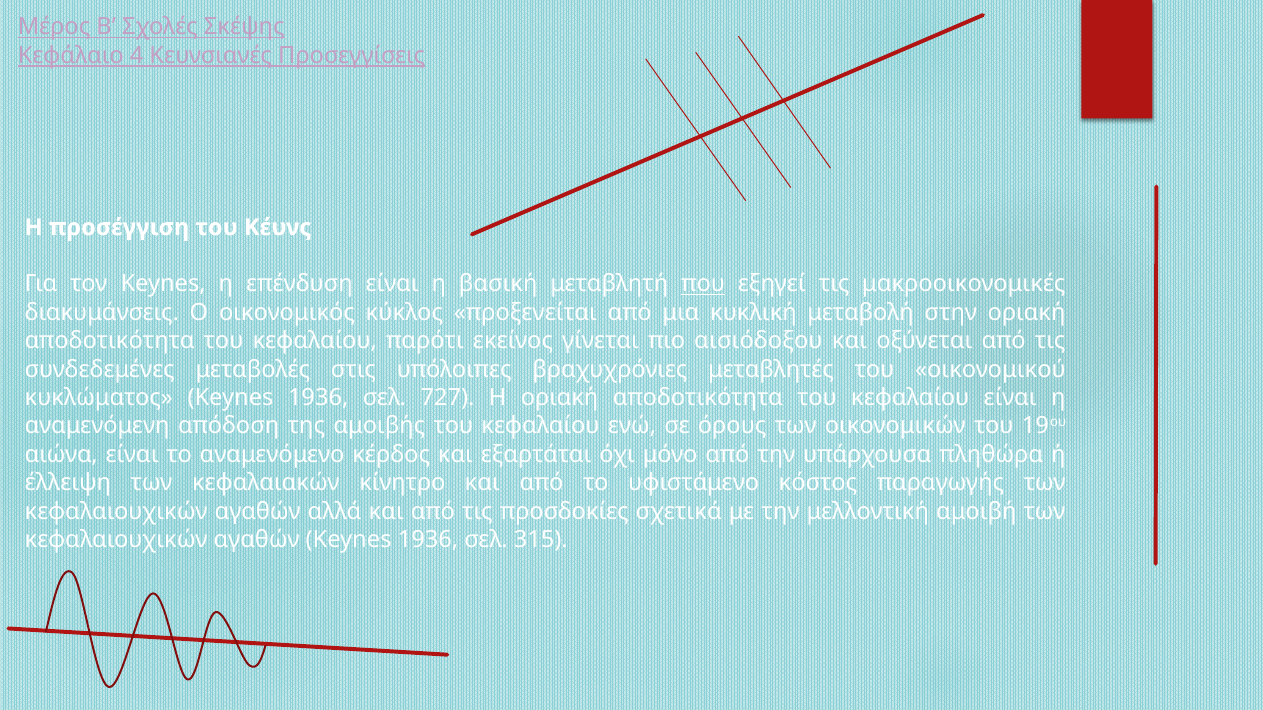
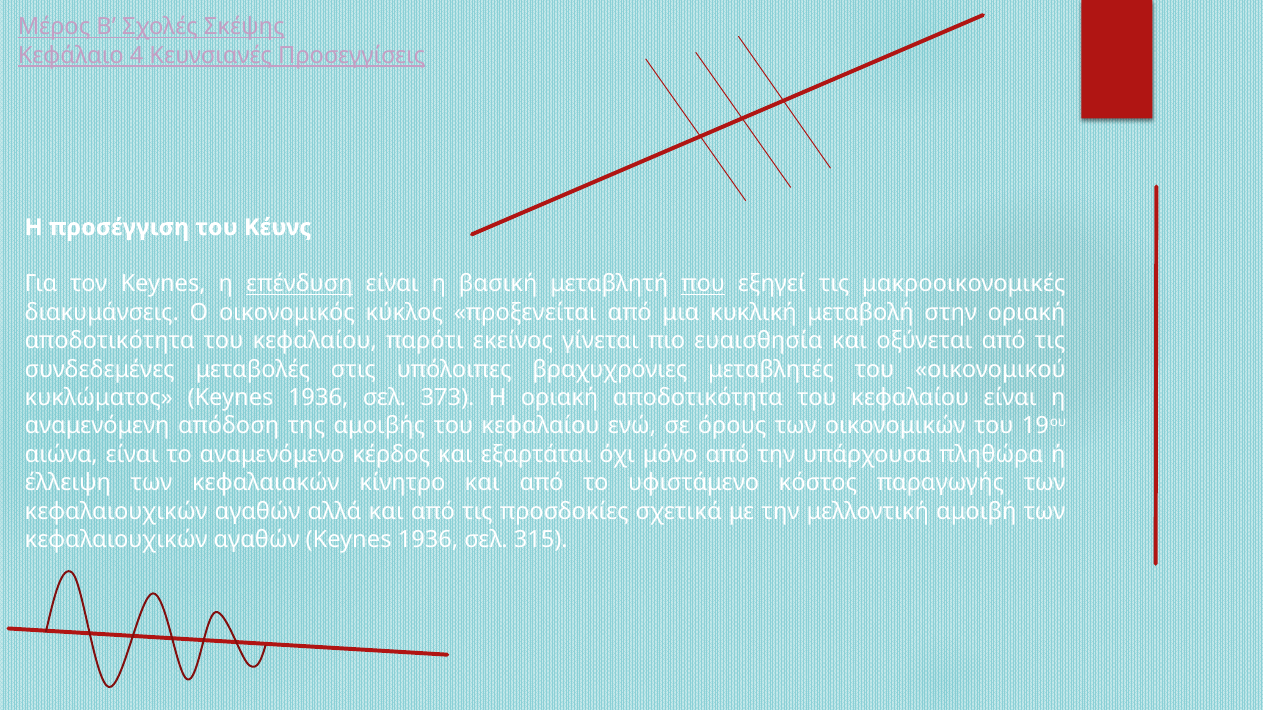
επένδυση underline: none -> present
αισιόδοξου: αισιόδοξου -> ευαισθησία
727: 727 -> 373
